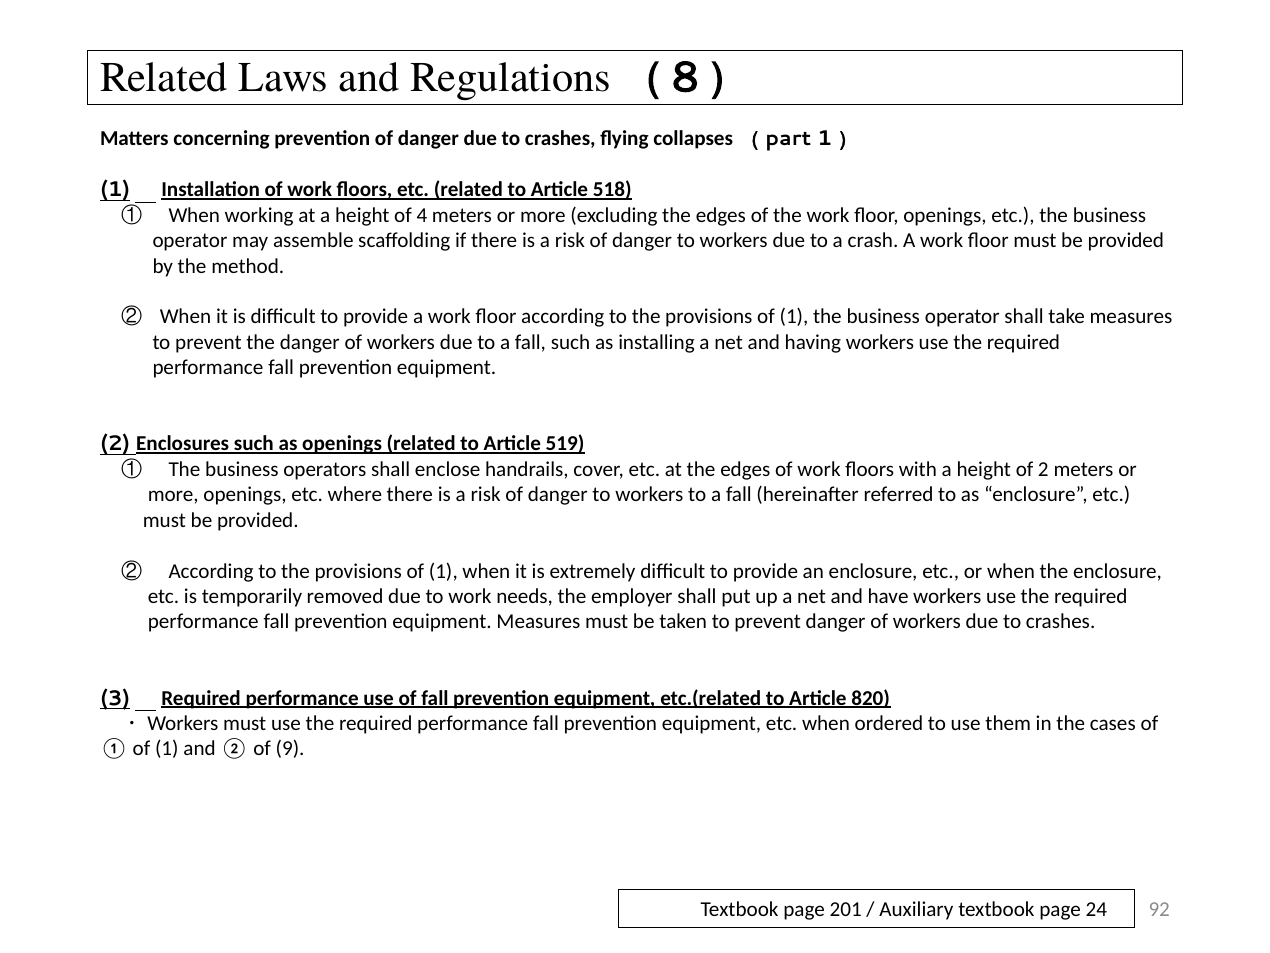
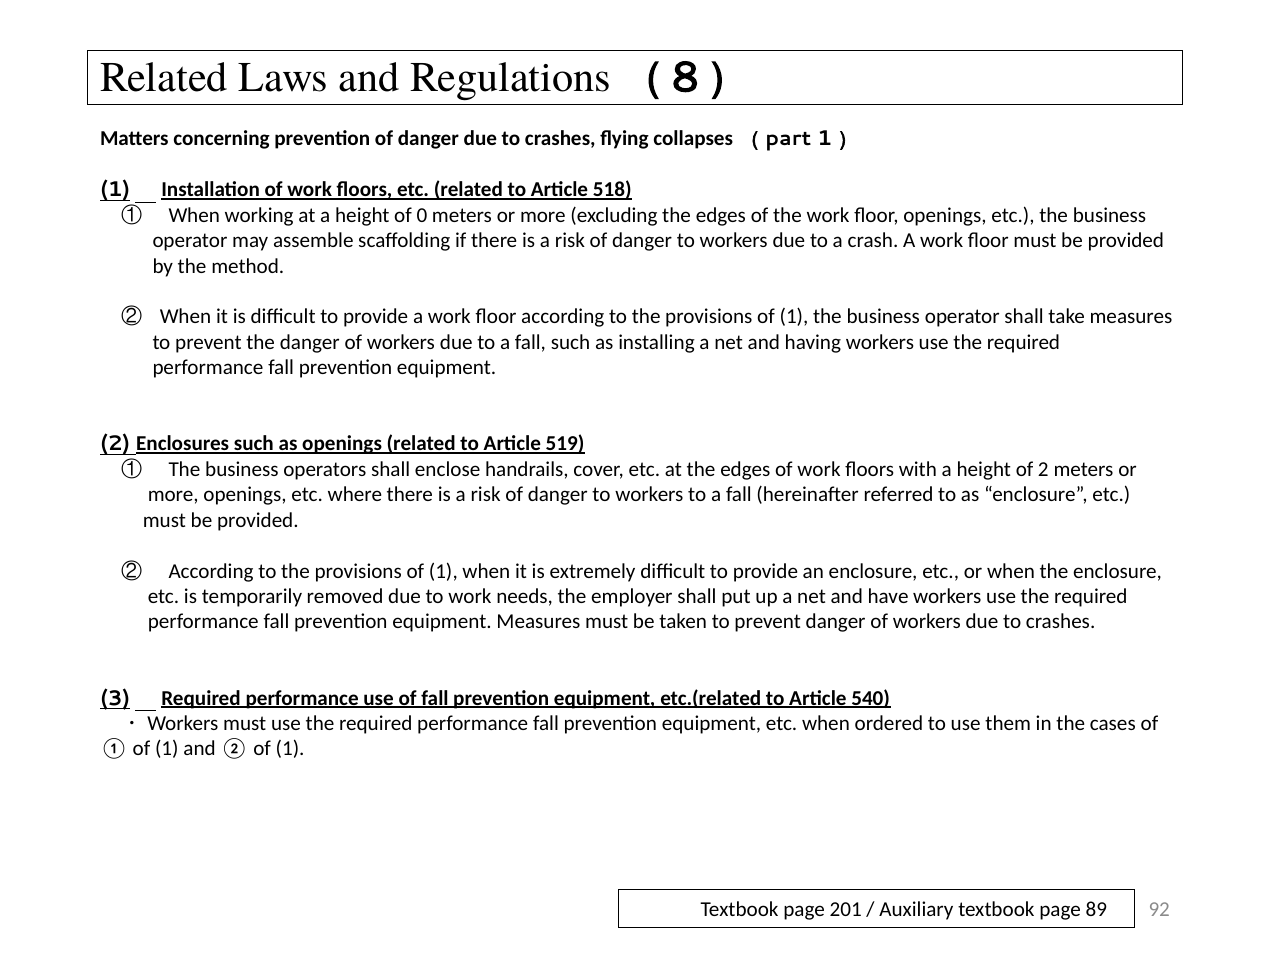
4: 4 -> 0
820: 820 -> 540
② of 9: 9 -> 1
24: 24 -> 89
